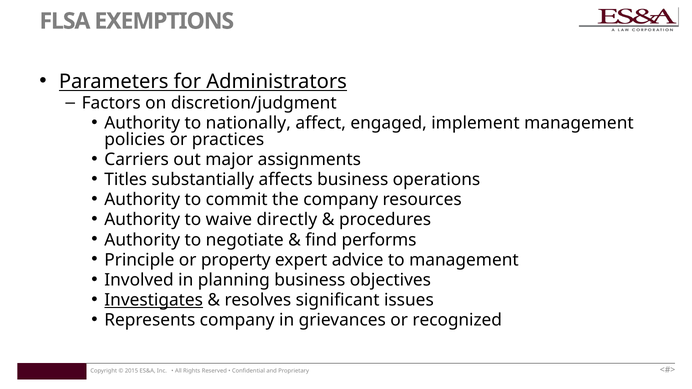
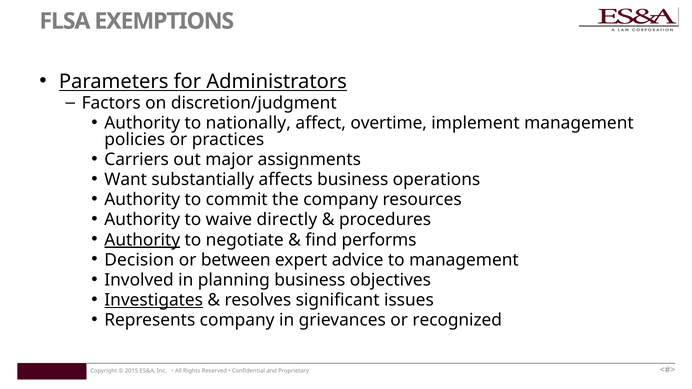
engaged: engaged -> overtime
Titles: Titles -> Want
Authority at (142, 240) underline: none -> present
Principle: Principle -> Decision
property: property -> between
